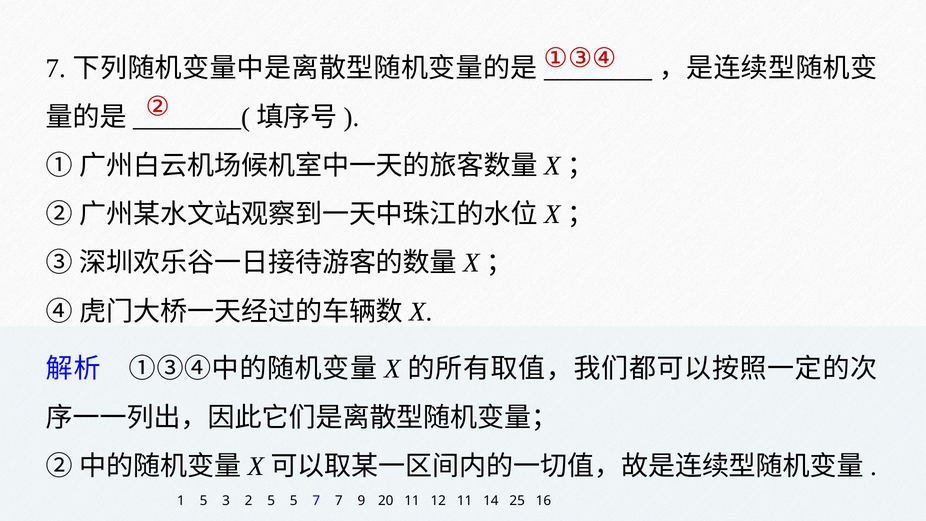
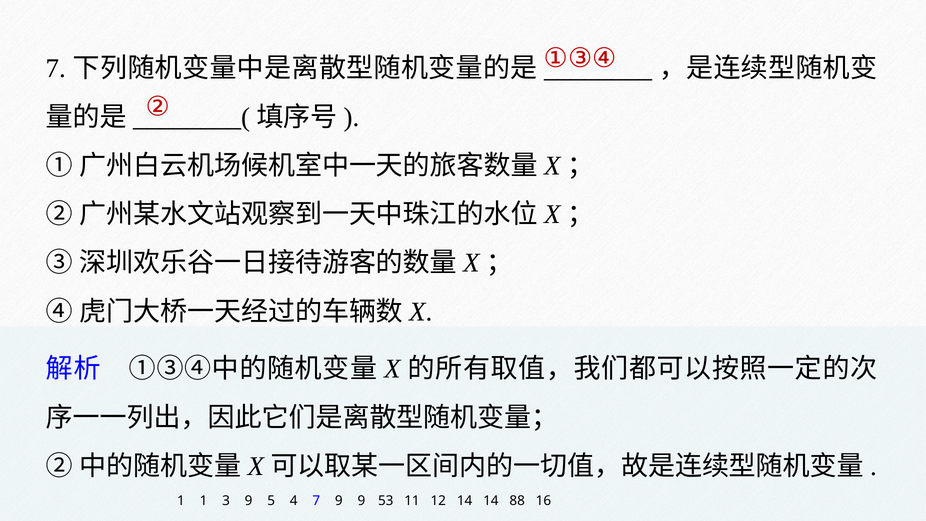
1 5: 5 -> 1
3 2: 2 -> 9
5 5: 5 -> 4
7 7: 7 -> 9
20: 20 -> 53
12 11: 11 -> 14
25: 25 -> 88
